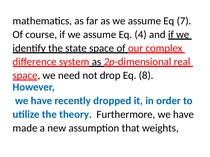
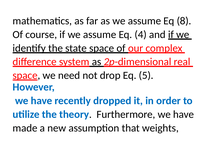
7: 7 -> 8
8: 8 -> 5
